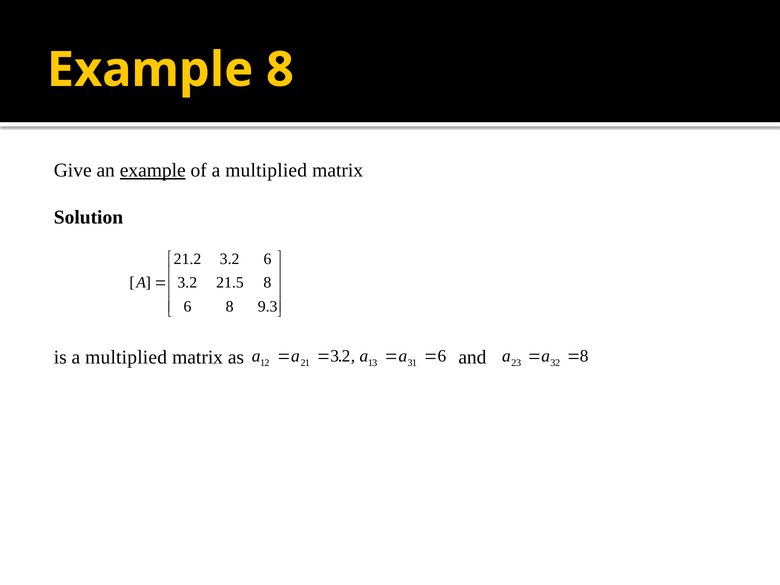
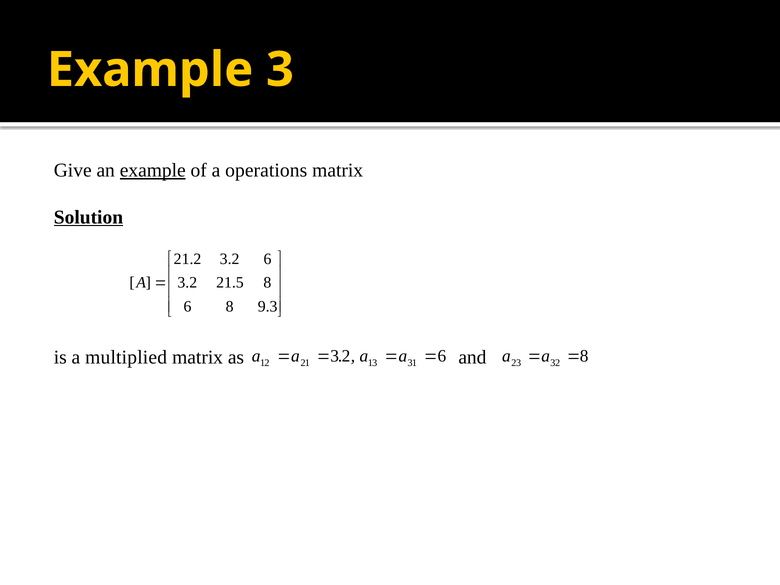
Example 8: 8 -> 3
of a multiplied: multiplied -> operations
Solution underline: none -> present
